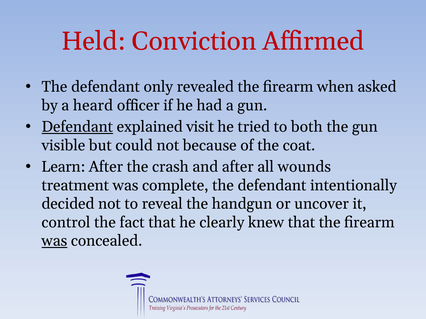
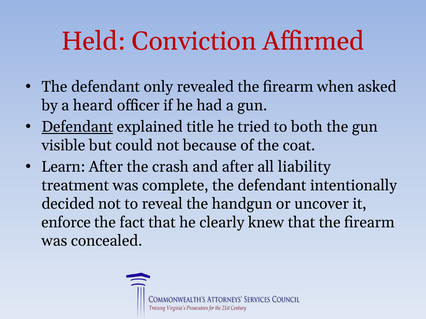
visit: visit -> title
wounds: wounds -> liability
control: control -> enforce
was at (54, 241) underline: present -> none
